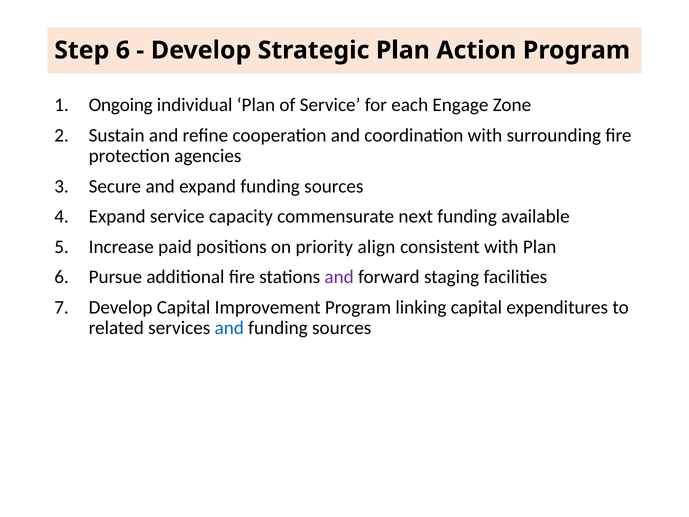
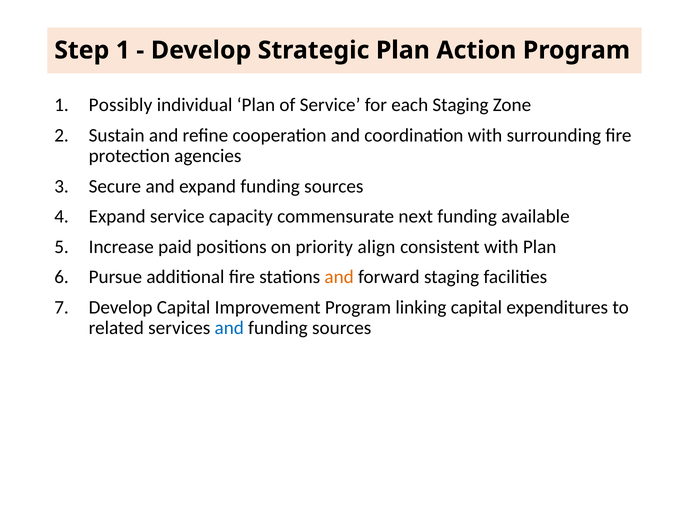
Step 6: 6 -> 1
Ongoing: Ongoing -> Possibly
each Engage: Engage -> Staging
and at (339, 277) colour: purple -> orange
